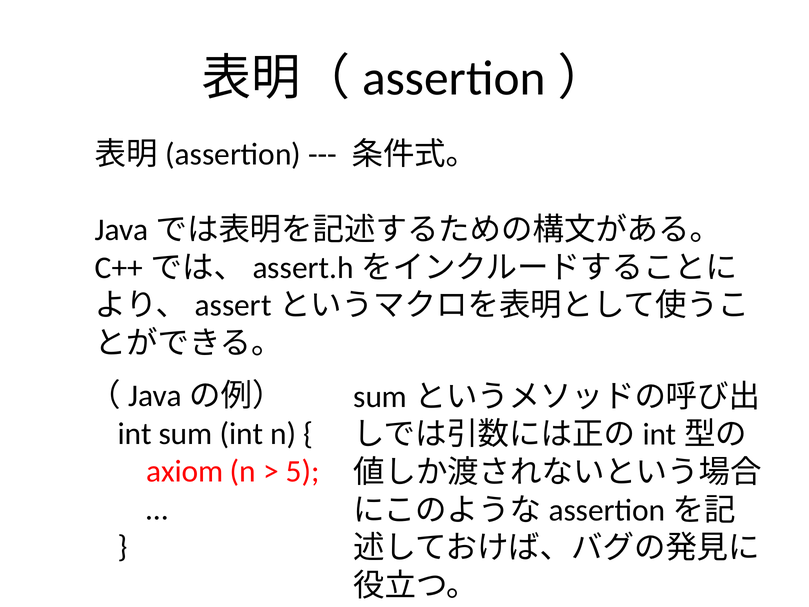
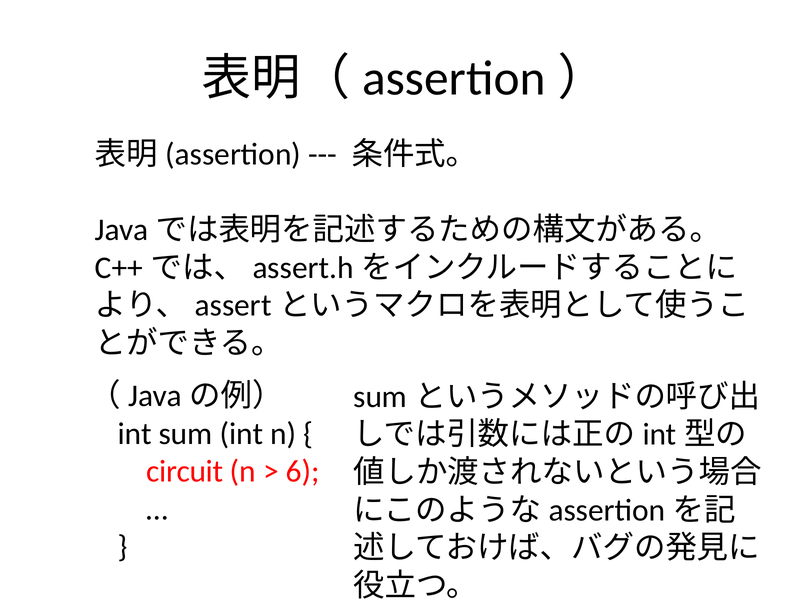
axiom: axiom -> circuit
5: 5 -> 6
